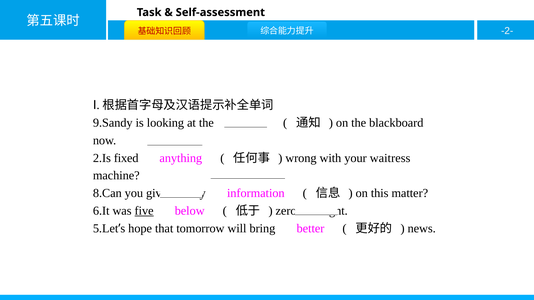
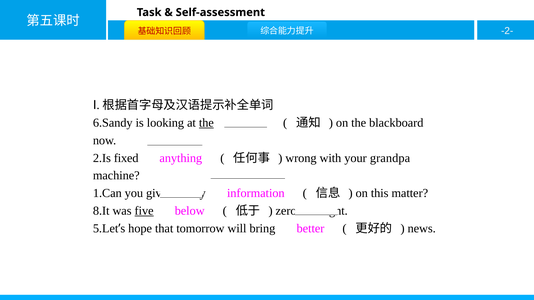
9.Sandy: 9.Sandy -> 6.Sandy
the at (206, 123) underline: none -> present
waitress: waitress -> grandpa
8.Can: 8.Can -> 1.Can
6.It: 6.It -> 8.It
